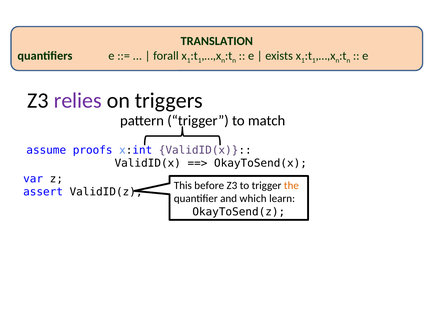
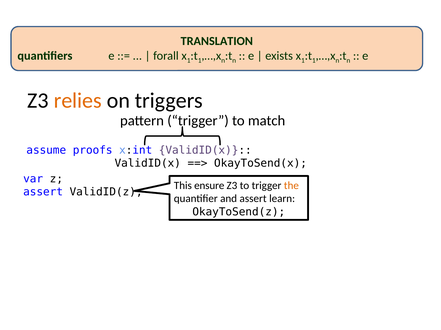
relies colour: purple -> orange
before: before -> ensure
and which: which -> assert
